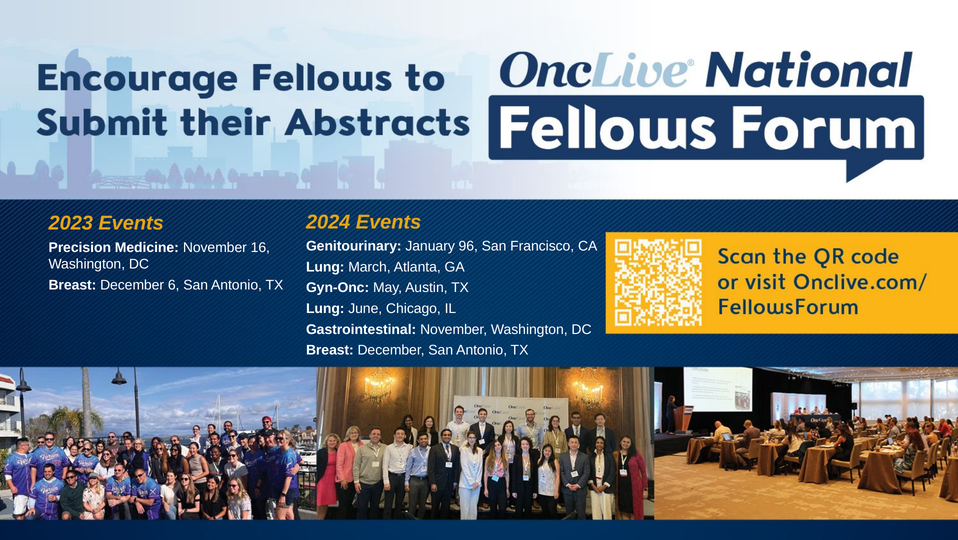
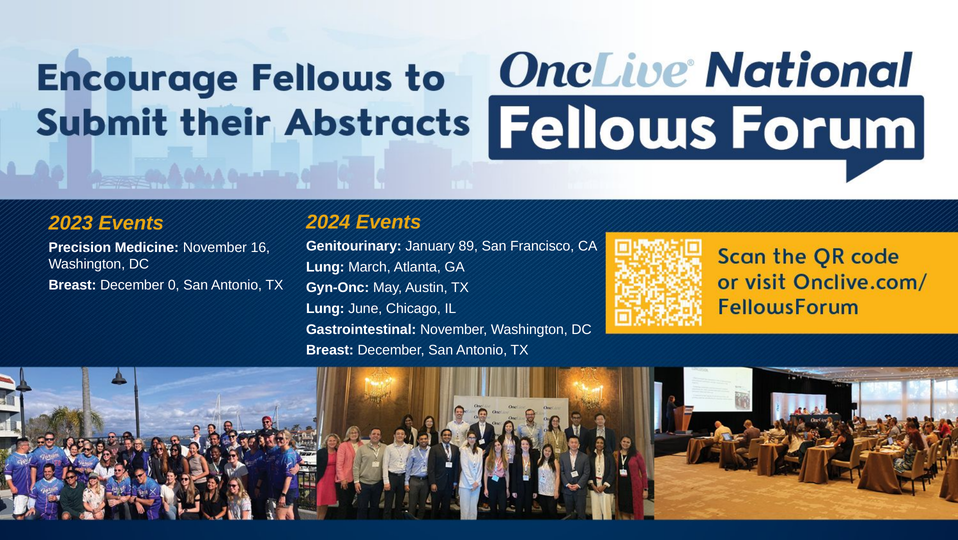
96: 96 -> 89
6: 6 -> 0
